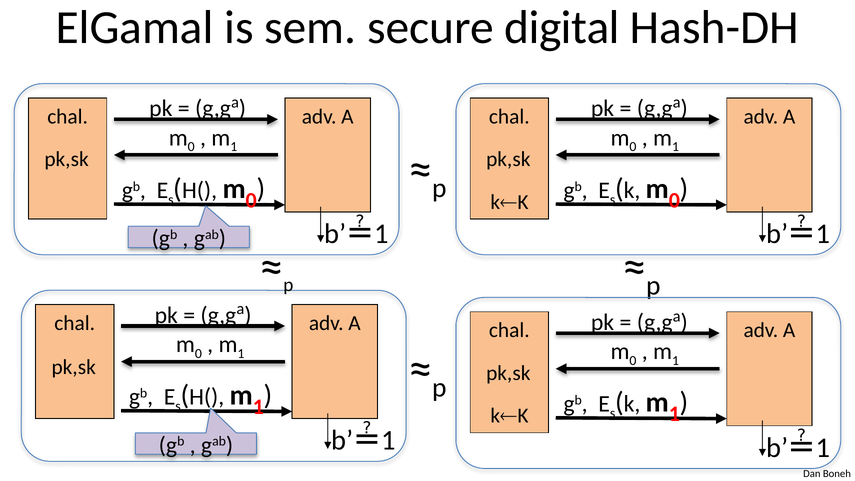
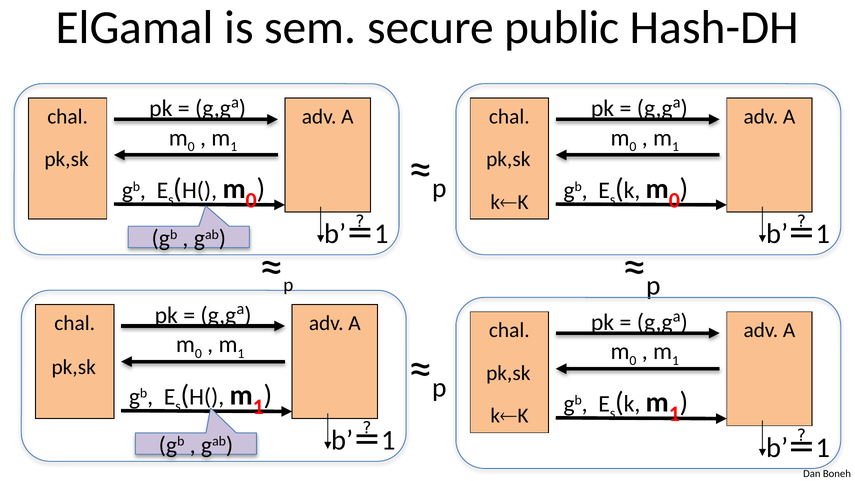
digital: digital -> public
